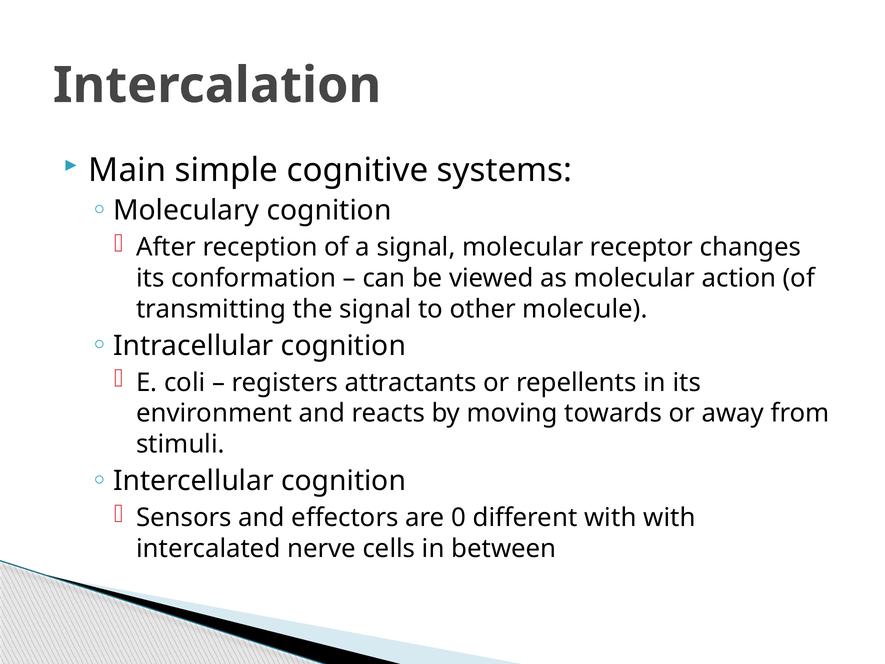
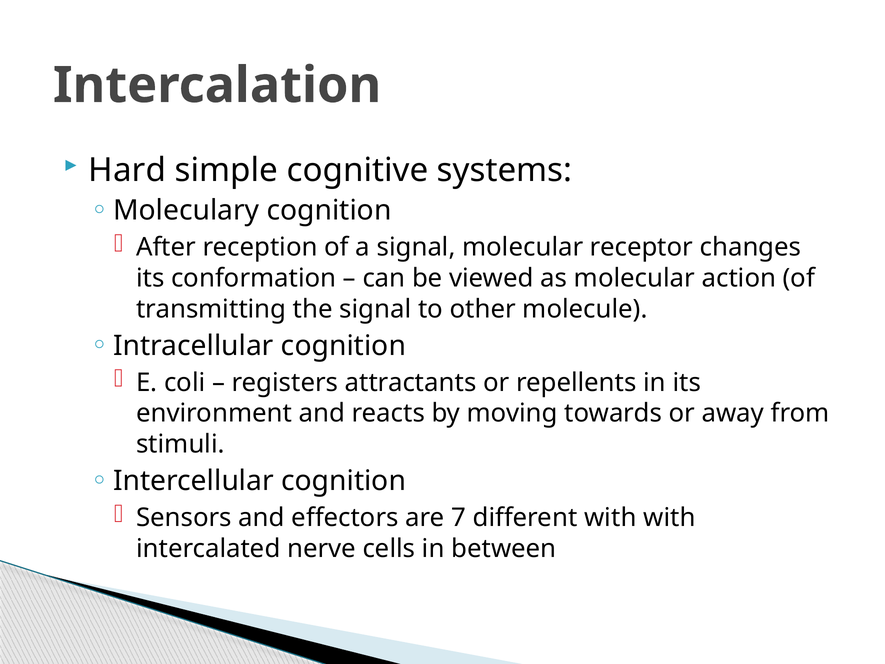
Main: Main -> Hard
0: 0 -> 7
